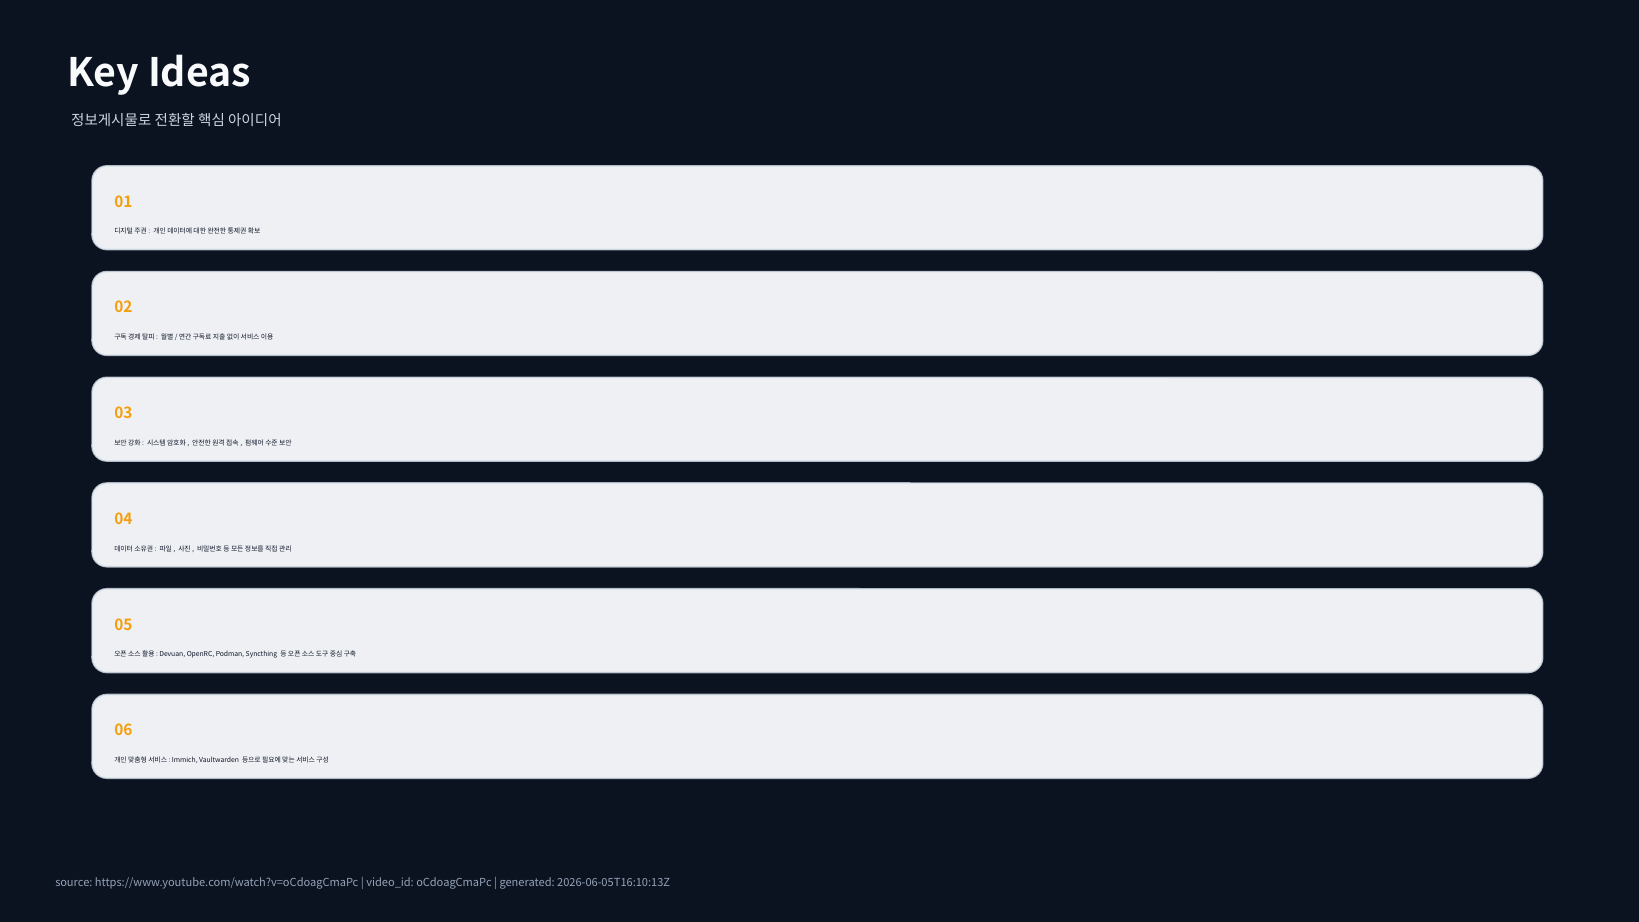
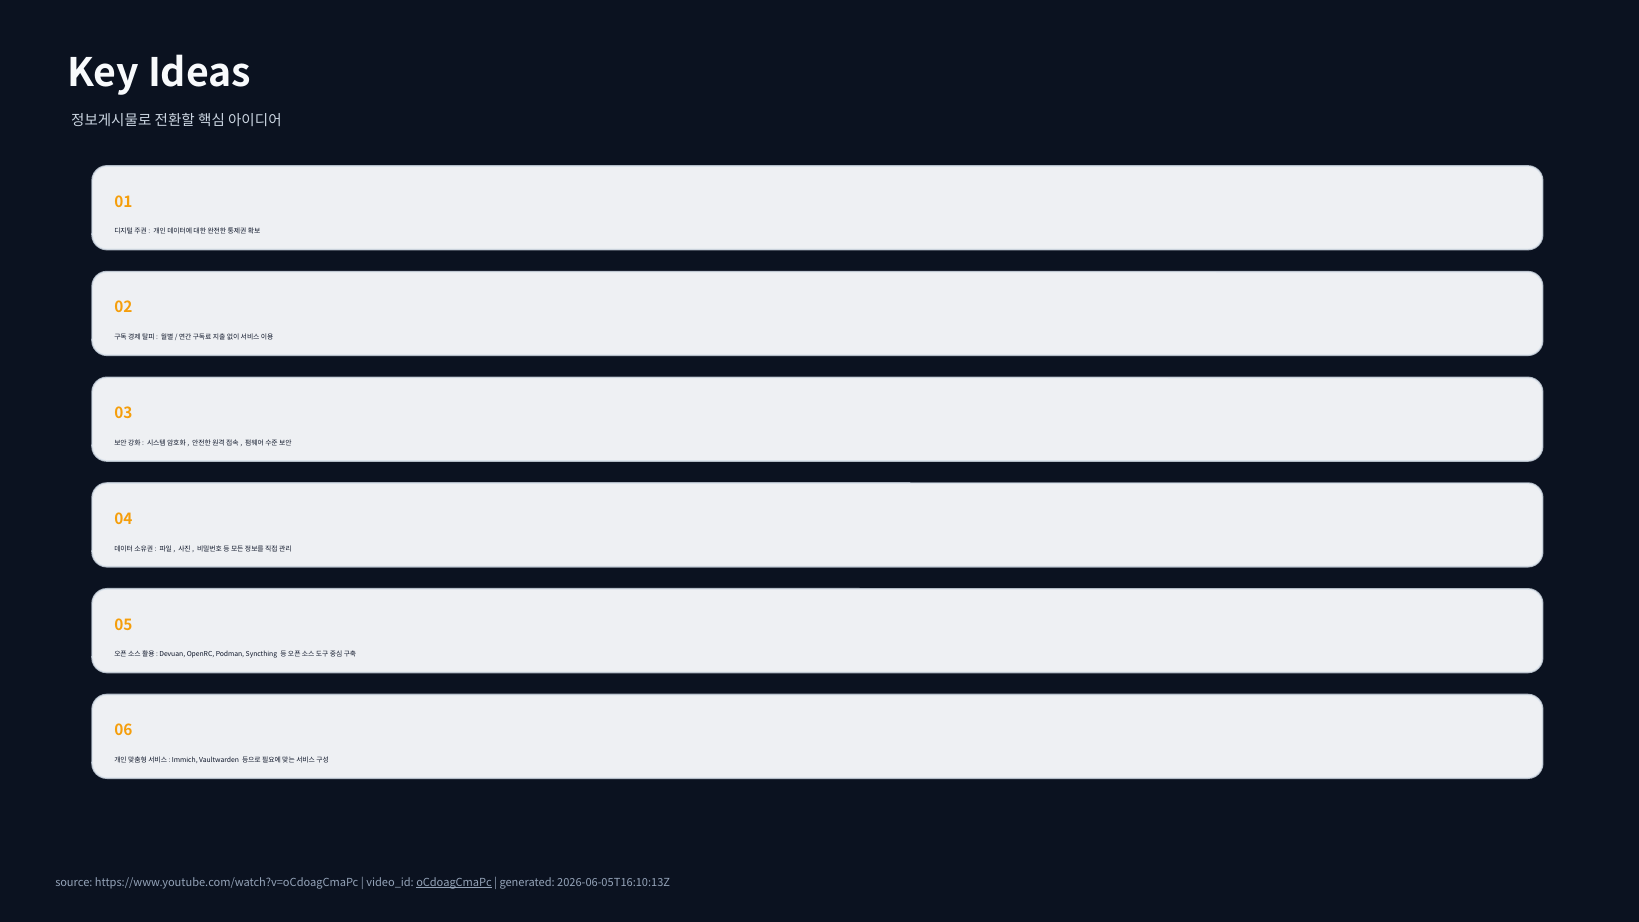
oCdoagCmaPc underline: none -> present
